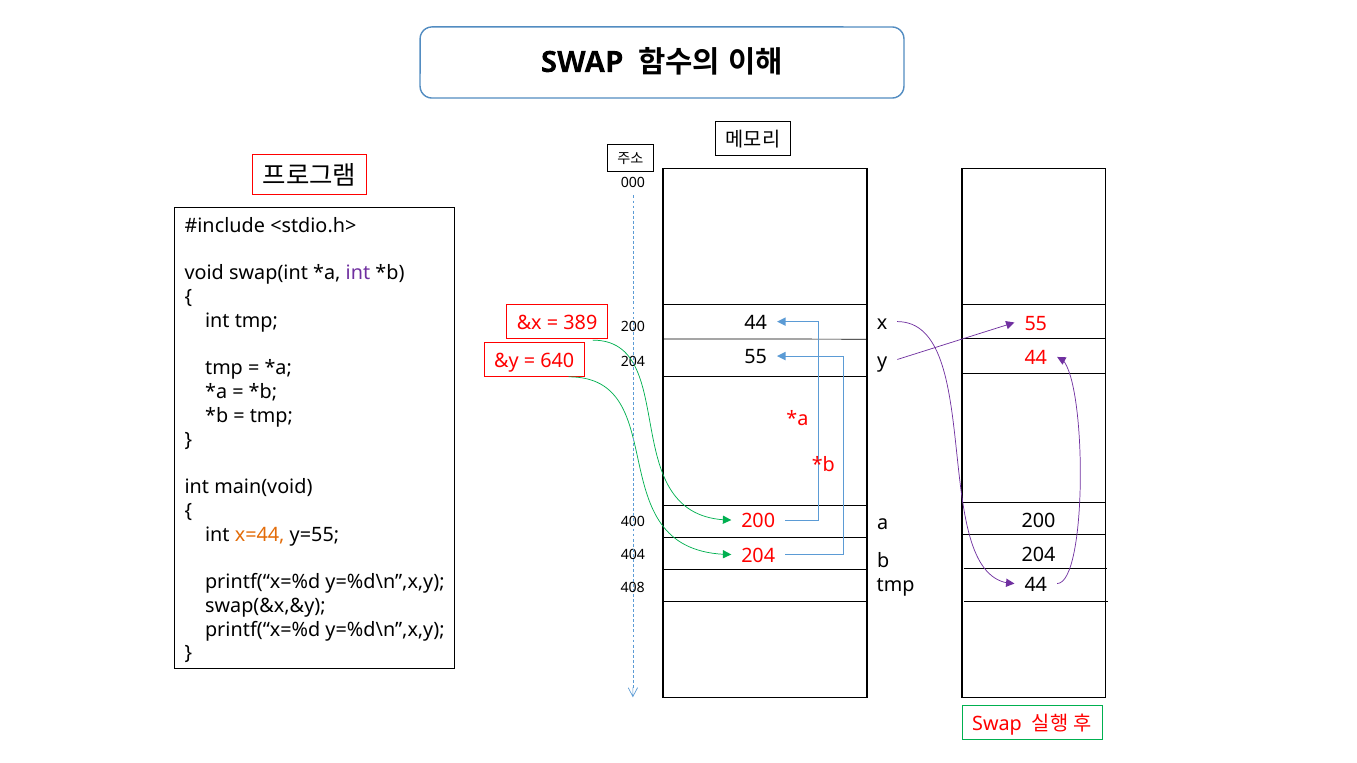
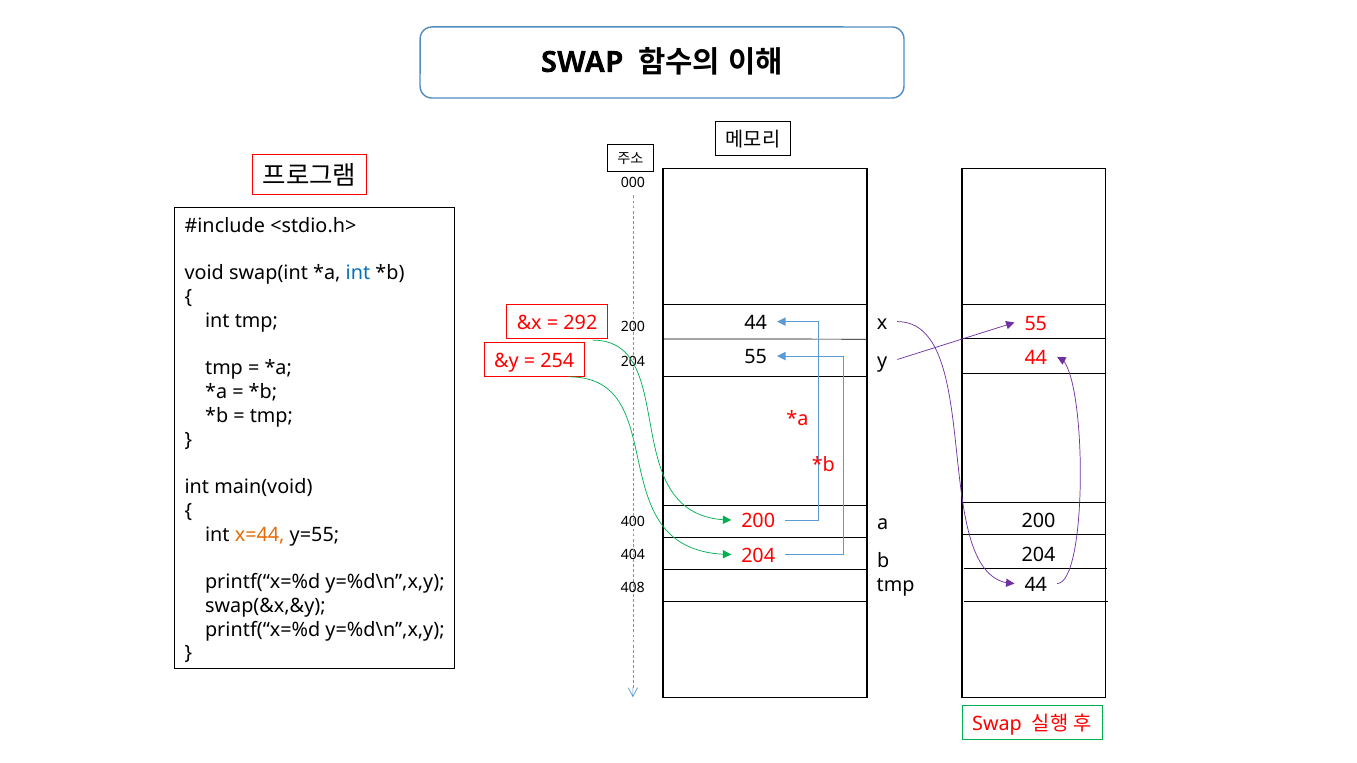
int at (358, 273) colour: purple -> blue
389: 389 -> 292
640: 640 -> 254
